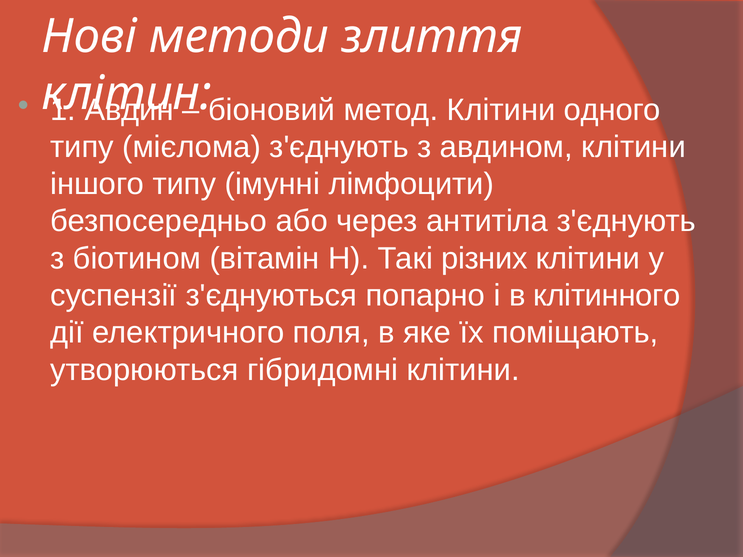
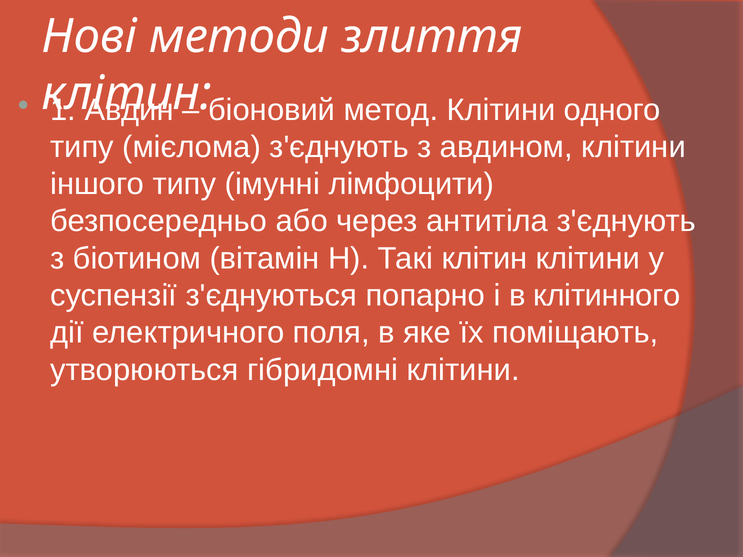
Такі різних: різних -> клітин
